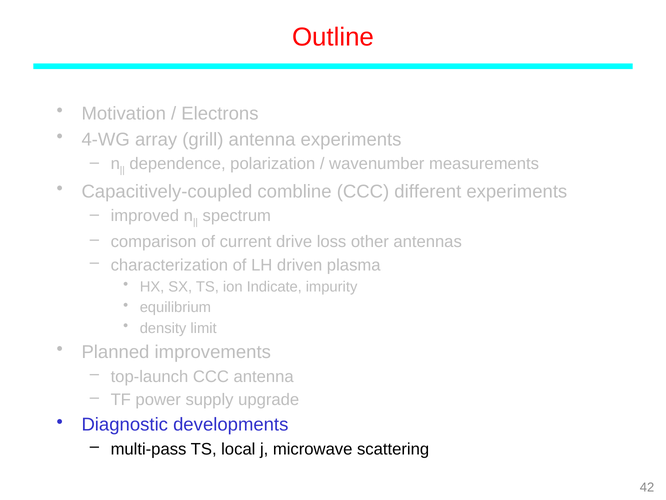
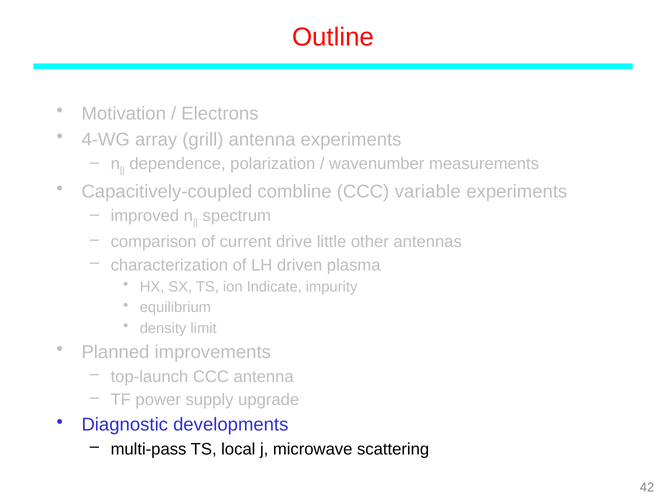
different: different -> variable
loss: loss -> little
